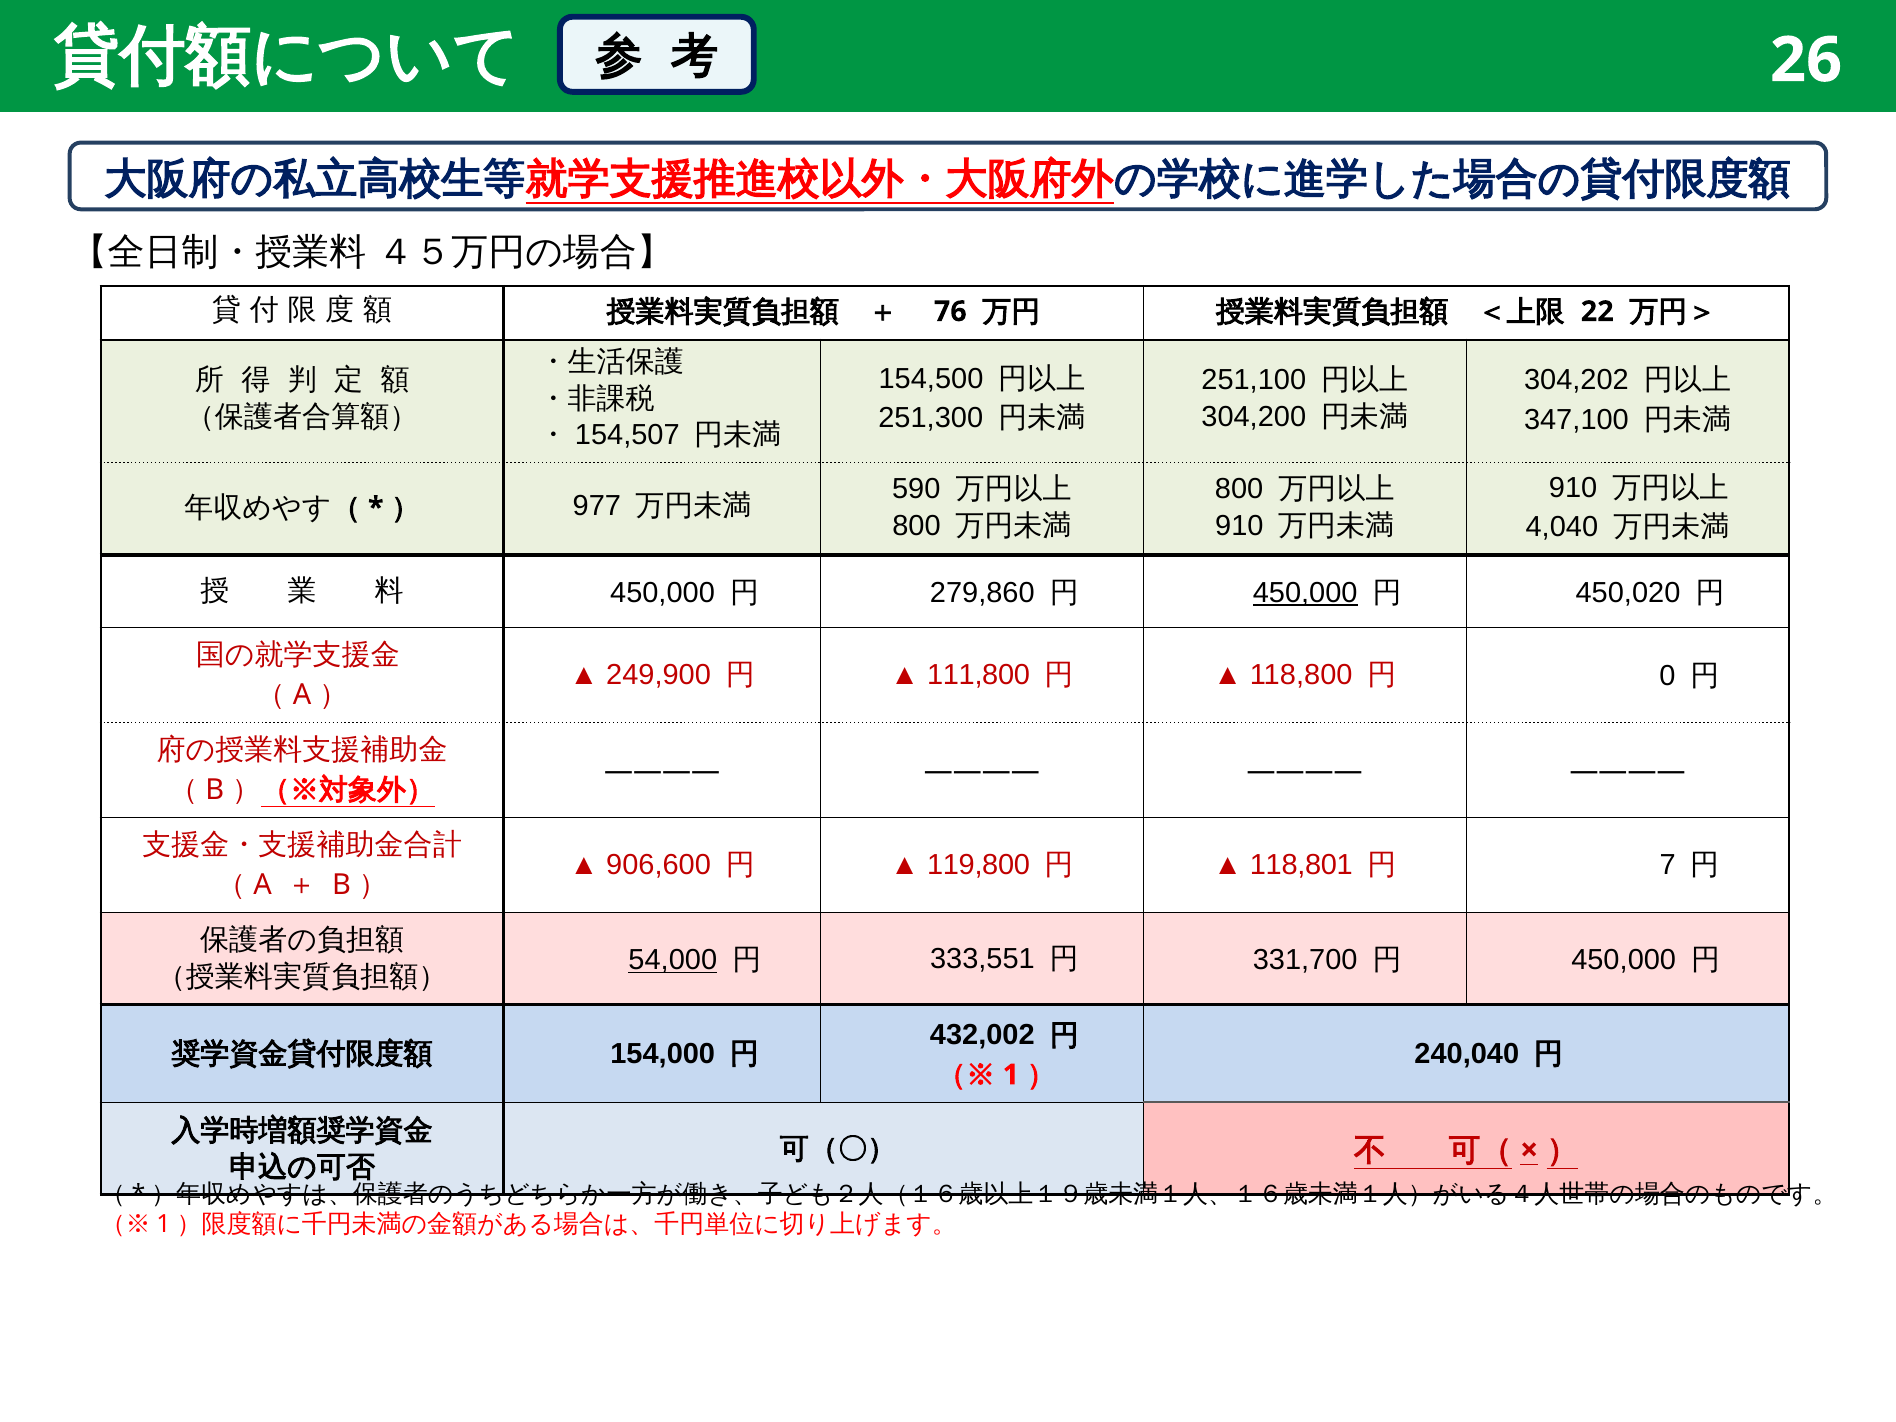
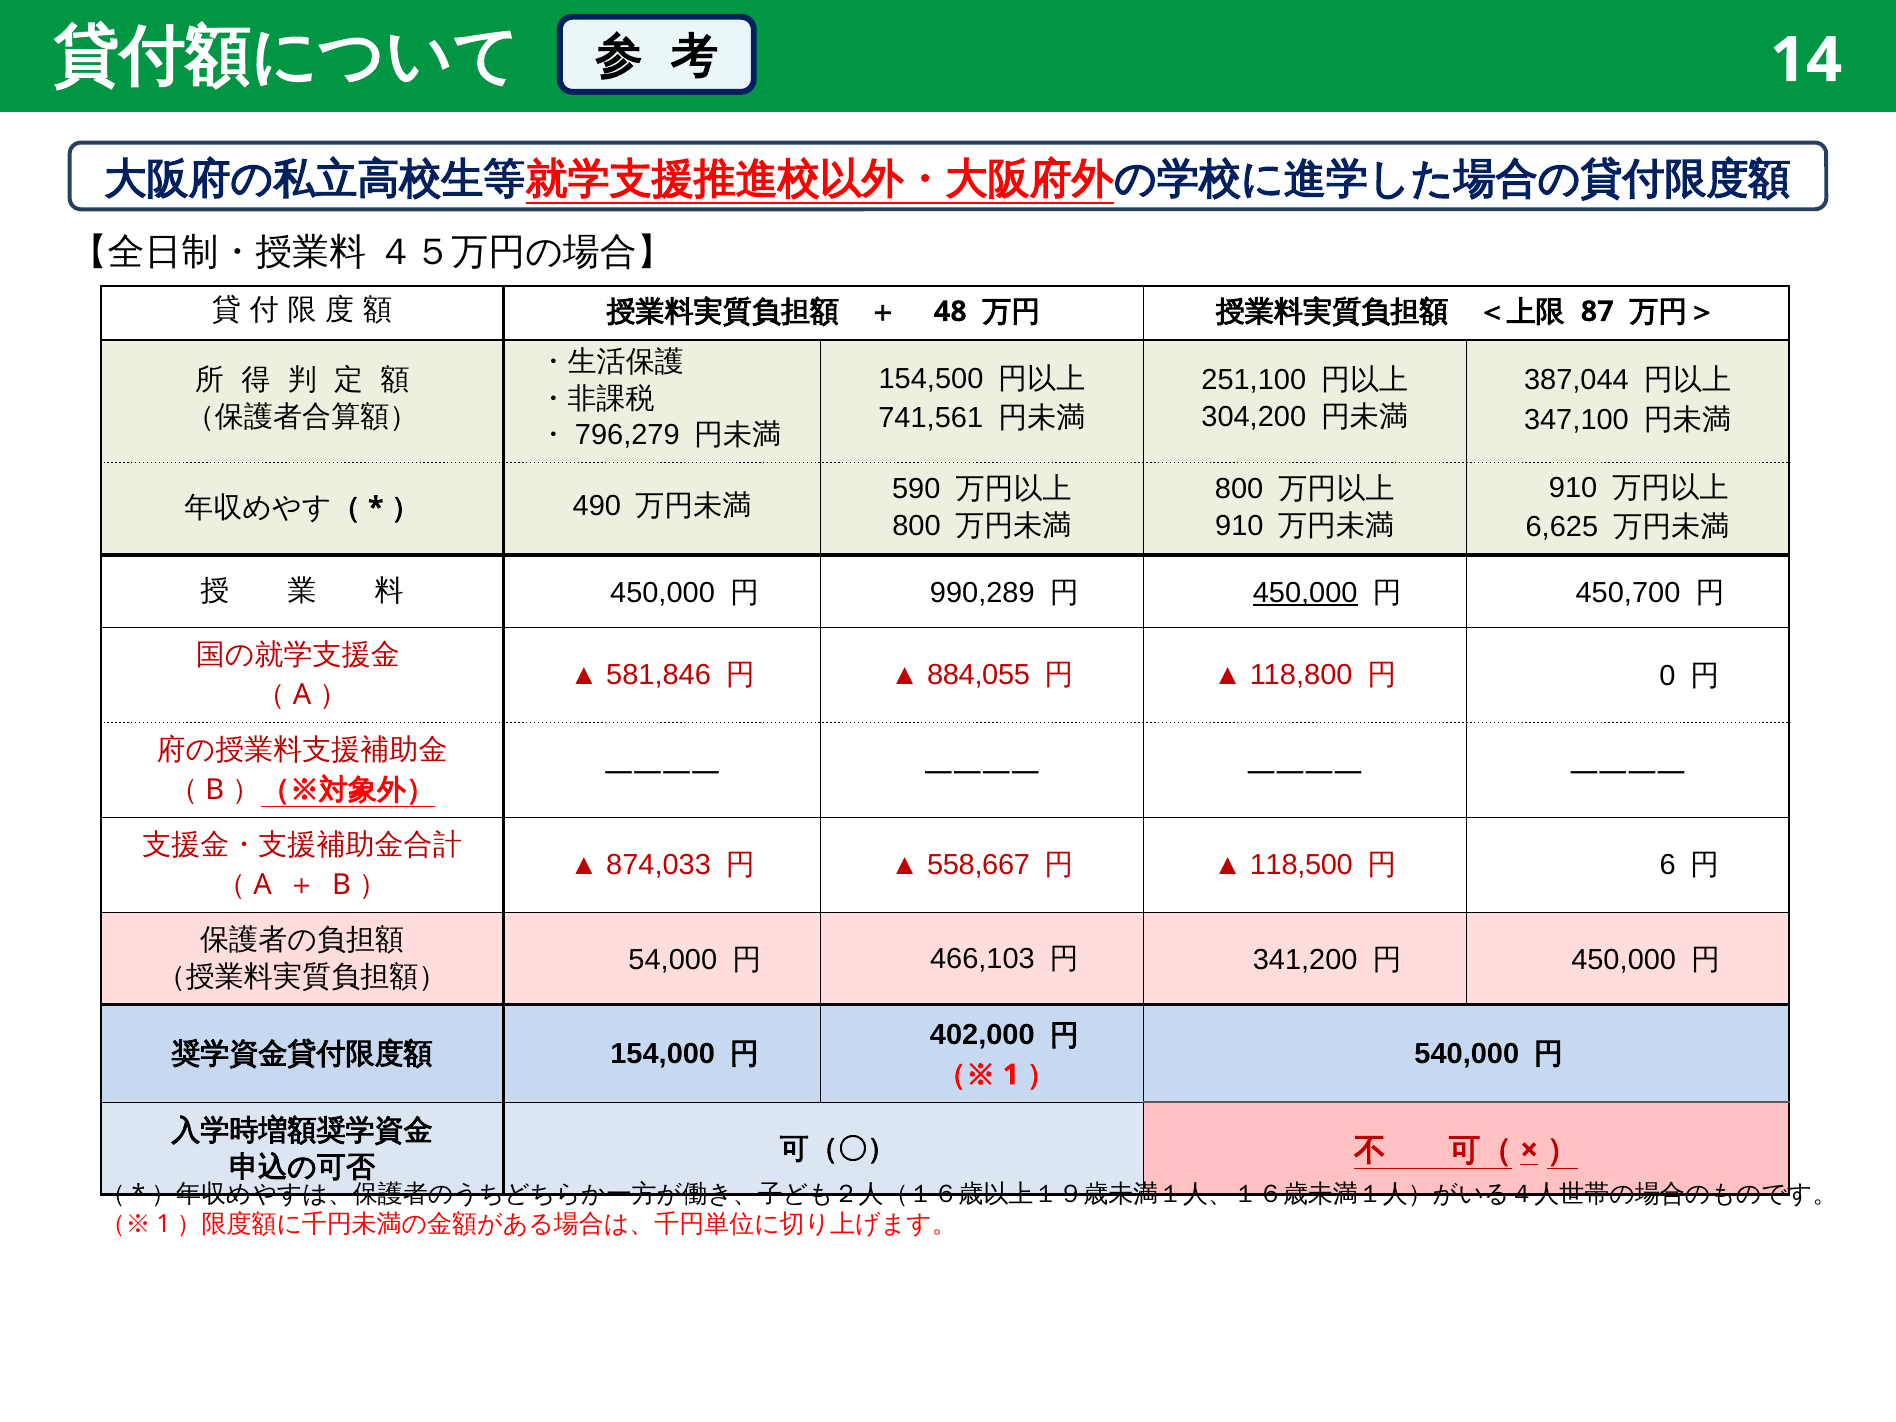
26: 26 -> 14
76: 76 -> 48
22: 22 -> 87
304,202: 304,202 -> 387,044
251,300: 251,300 -> 741,561
154,507: 154,507 -> 796,279
977: 977 -> 490
4,040: 4,040 -> 6,625
279,860: 279,860 -> 990,289
450,020: 450,020 -> 450,700
249,900: 249,900 -> 581,846
111,800: 111,800 -> 884,055
906,600: 906,600 -> 874,033
119,800: 119,800 -> 558,667
118,801: 118,801 -> 118,500
7: 7 -> 6
54,000 underline: present -> none
333,551: 333,551 -> 466,103
331,700: 331,700 -> 341,200
432,002: 432,002 -> 402,000
240,040: 240,040 -> 540,000
